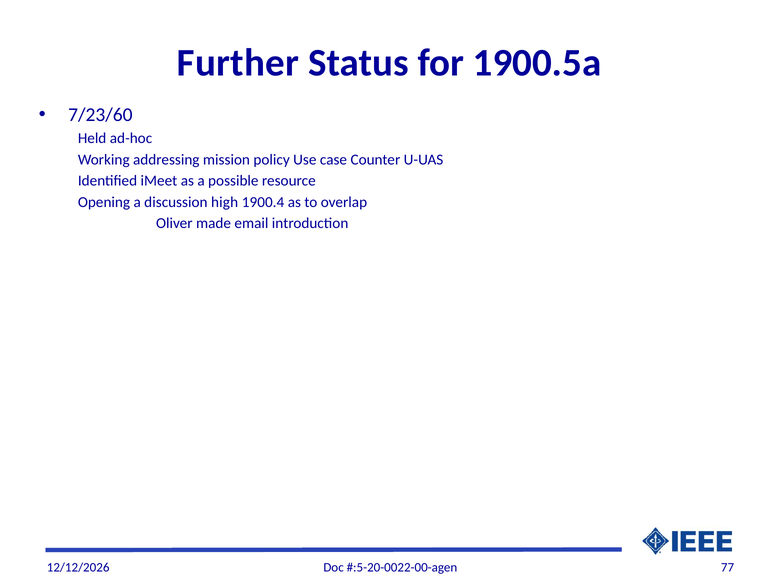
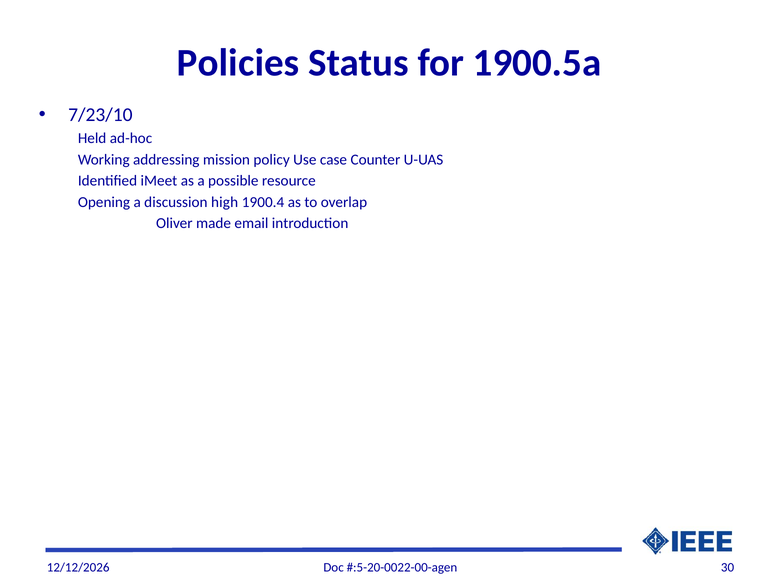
Further: Further -> Policies
7/23/60: 7/23/60 -> 7/23/10
77: 77 -> 30
